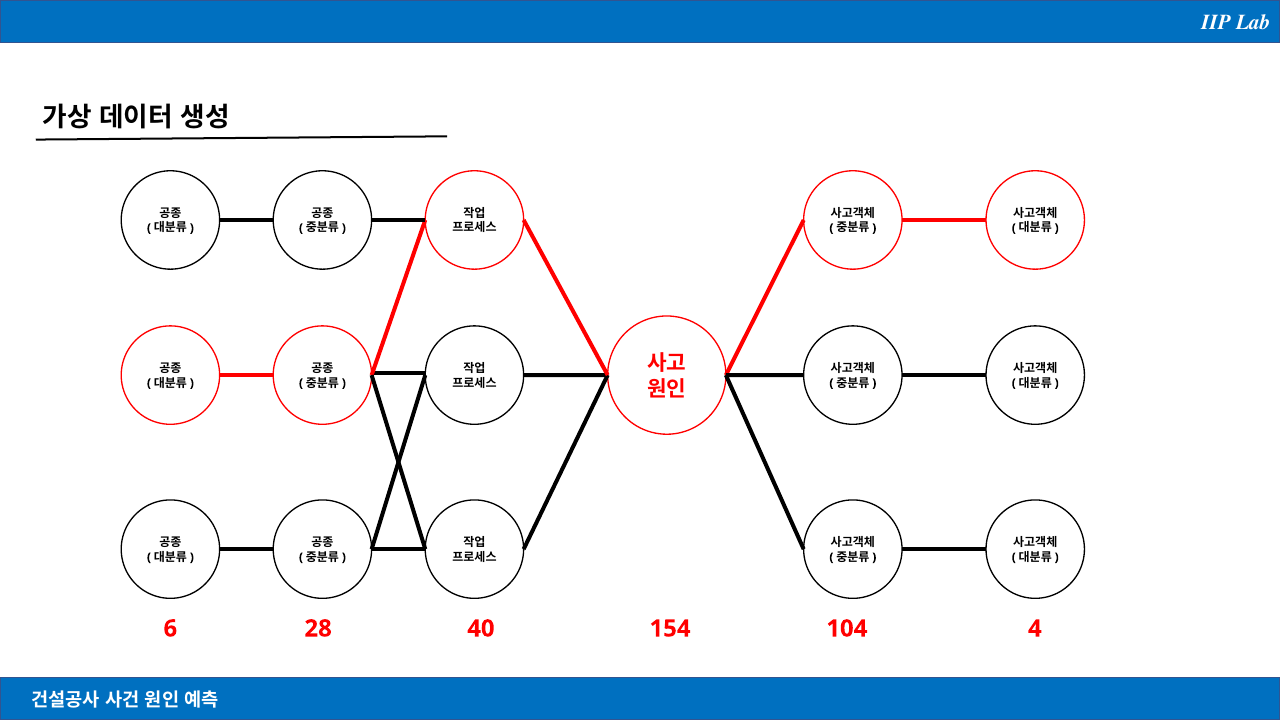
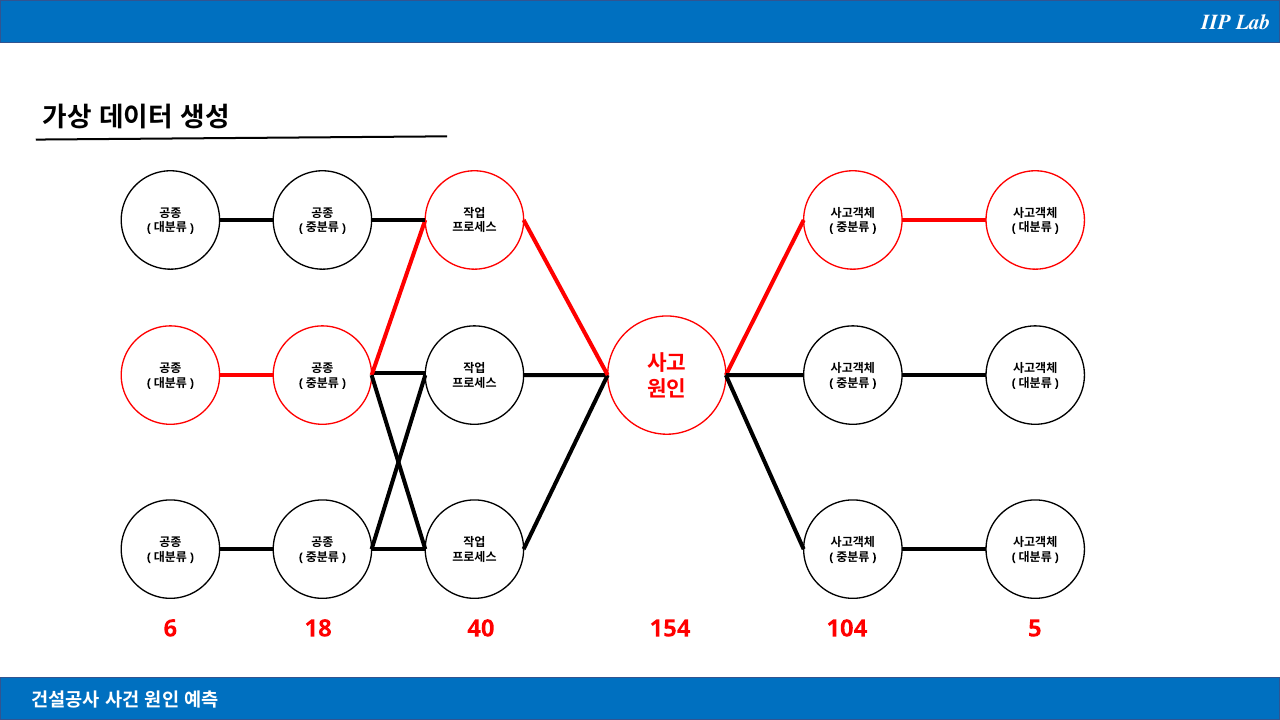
28: 28 -> 18
4: 4 -> 5
